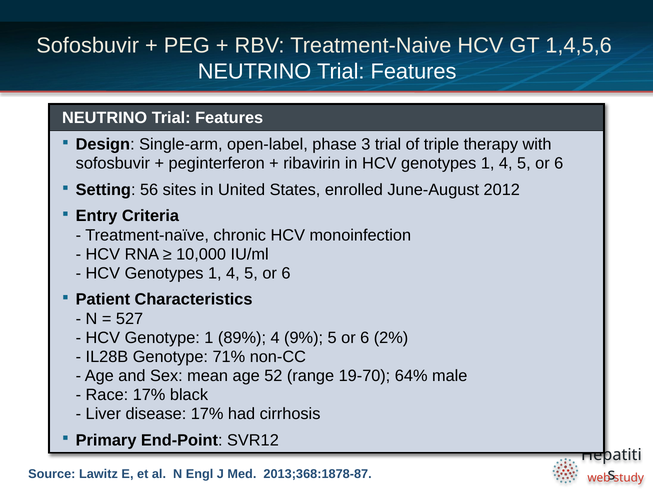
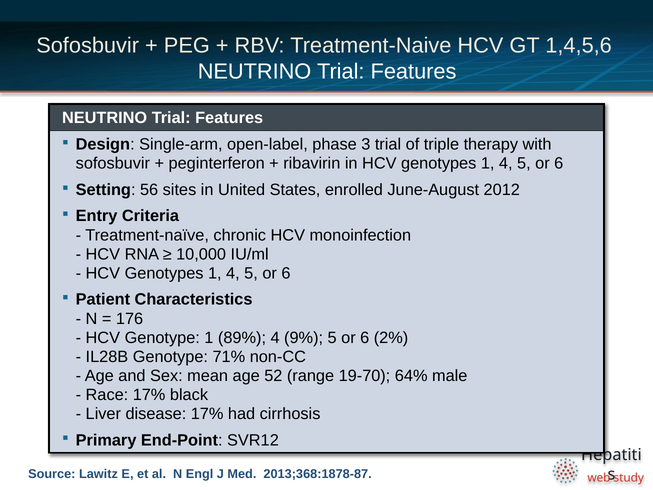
527: 527 -> 176
